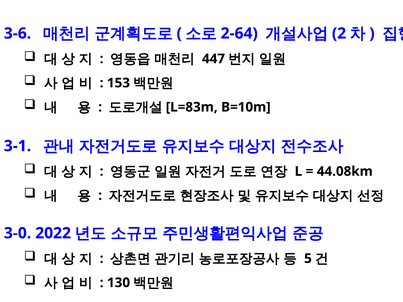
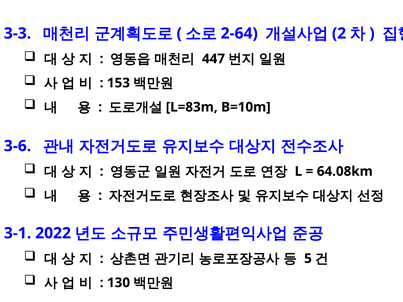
3-6: 3-6 -> 3-3
3-1: 3-1 -> 3-6
44.08km: 44.08km -> 64.08km
3-0: 3-0 -> 3-1
